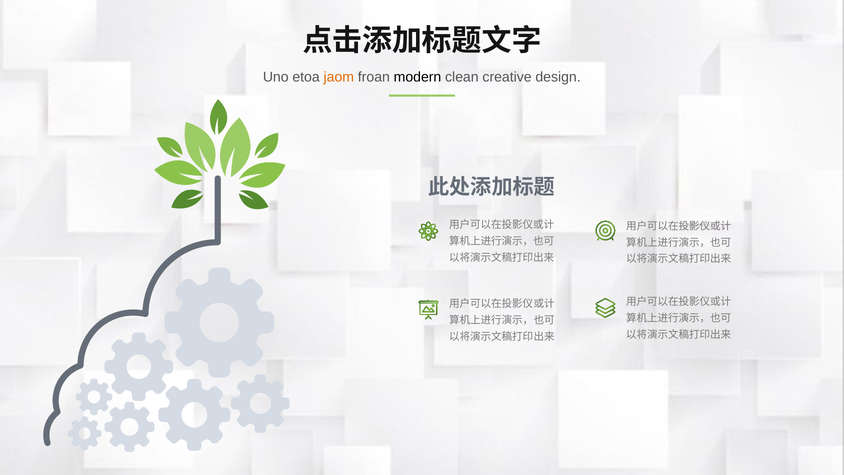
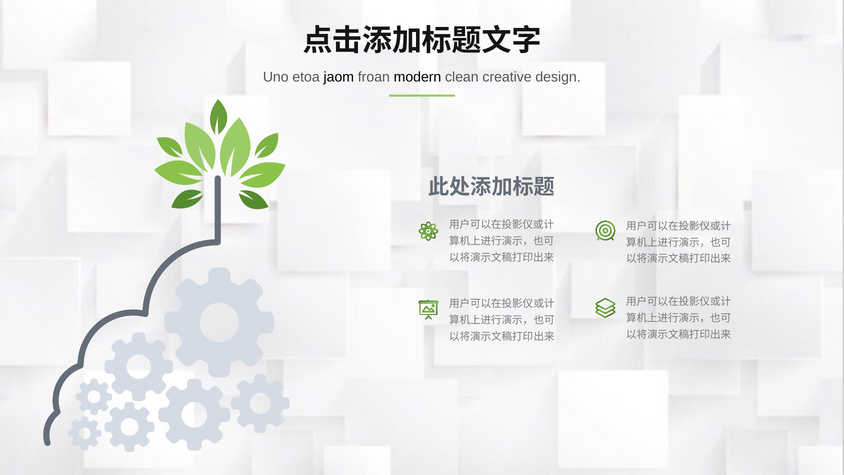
jaom colour: orange -> black
